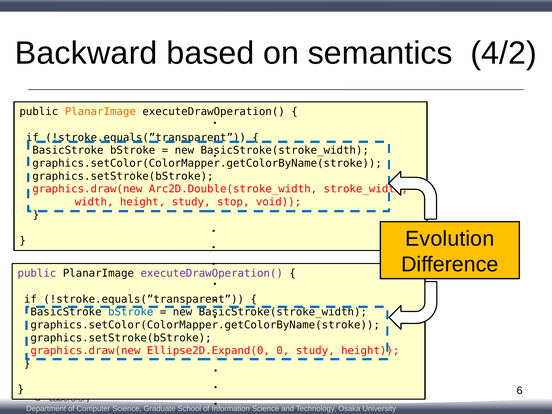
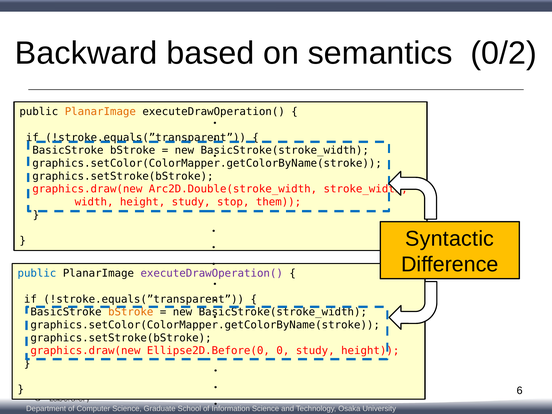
4/2: 4/2 -> 0/2
void: void -> them
Evolution: Evolution -> Syntactic
public at (37, 273) colour: purple -> blue
bStroke at (131, 312) colour: blue -> orange
Ellipse2D.Expand(0: Ellipse2D.Expand(0 -> Ellipse2D.Before(0
